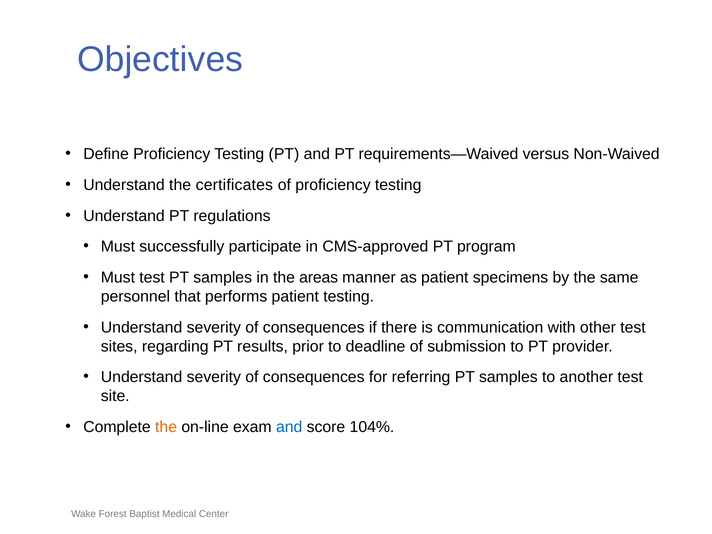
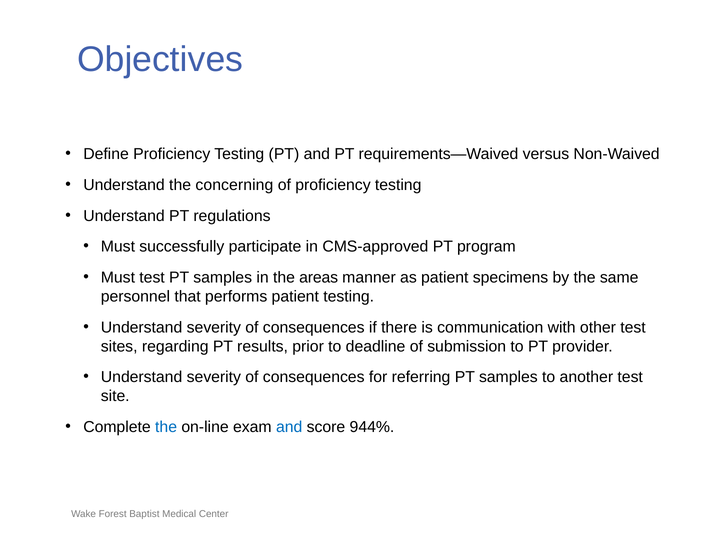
certificates: certificates -> concerning
the at (166, 427) colour: orange -> blue
104%: 104% -> 944%
